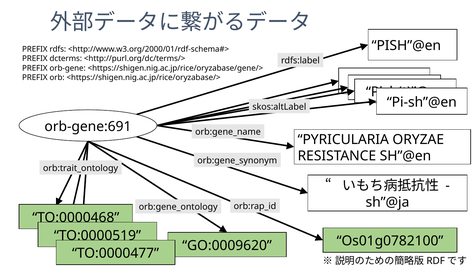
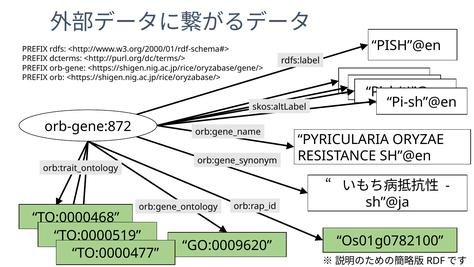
orb-gene:691: orb-gene:691 -> orb-gene:872
